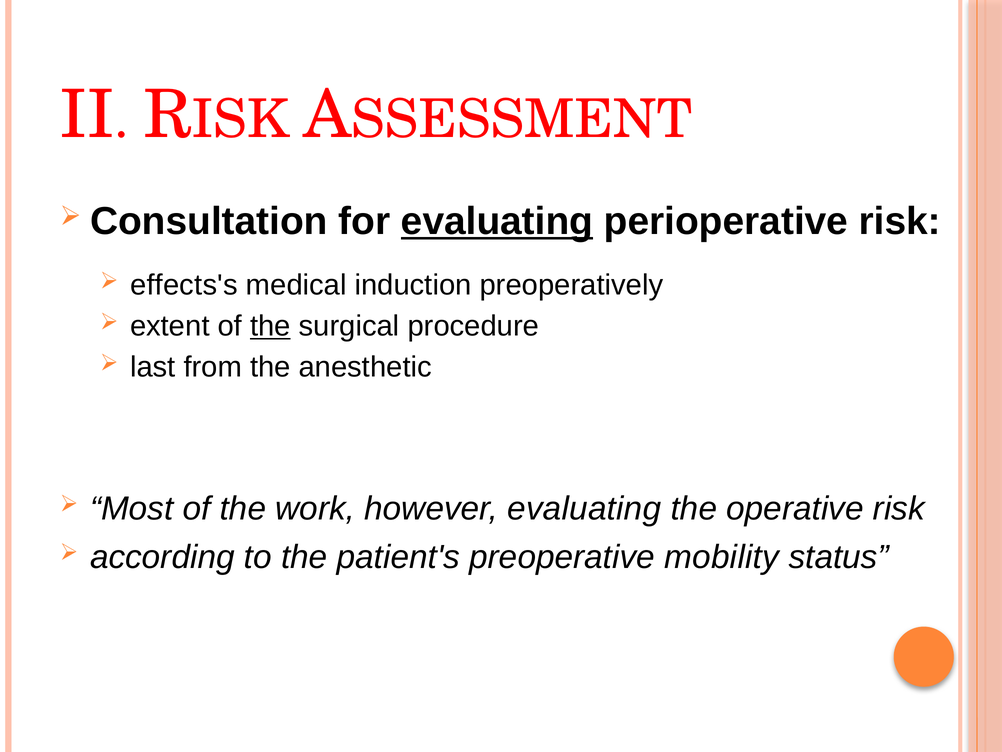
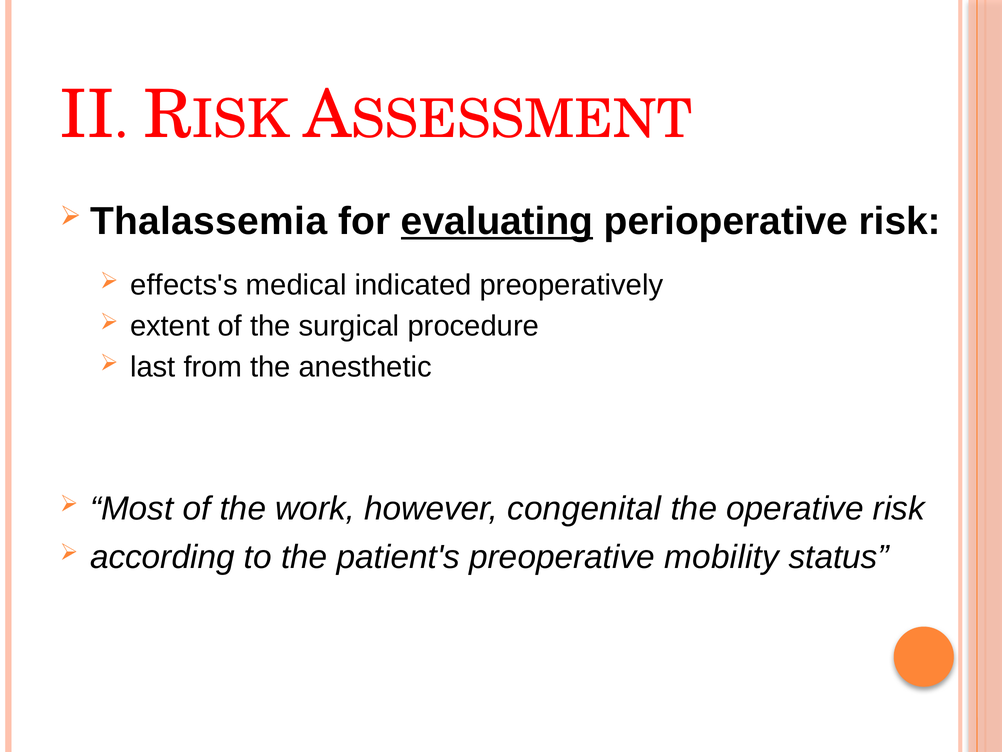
Consultation: Consultation -> Thalassemia
induction: induction -> indicated
the at (270, 326) underline: present -> none
however evaluating: evaluating -> congenital
